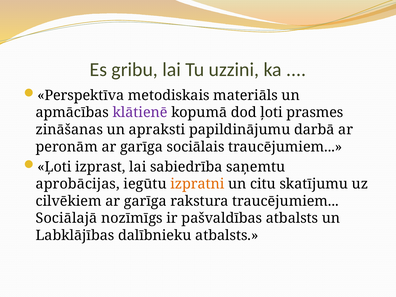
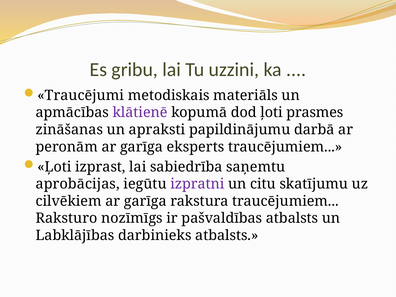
Perspektīva: Perspektīva -> Traucējumi
sociālais: sociālais -> eksperts
izpratni colour: orange -> purple
Sociālajā: Sociālajā -> Raksturo
dalībnieku: dalībnieku -> darbinieks
